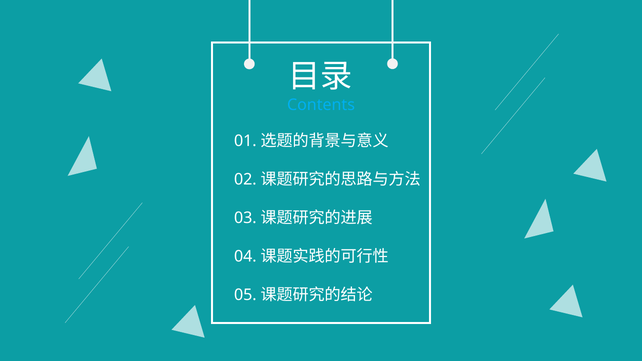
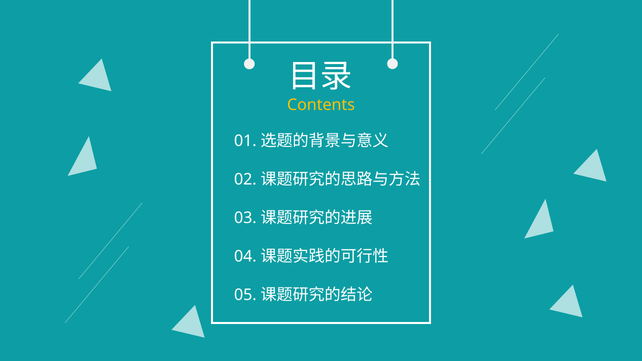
Contents colour: light blue -> yellow
